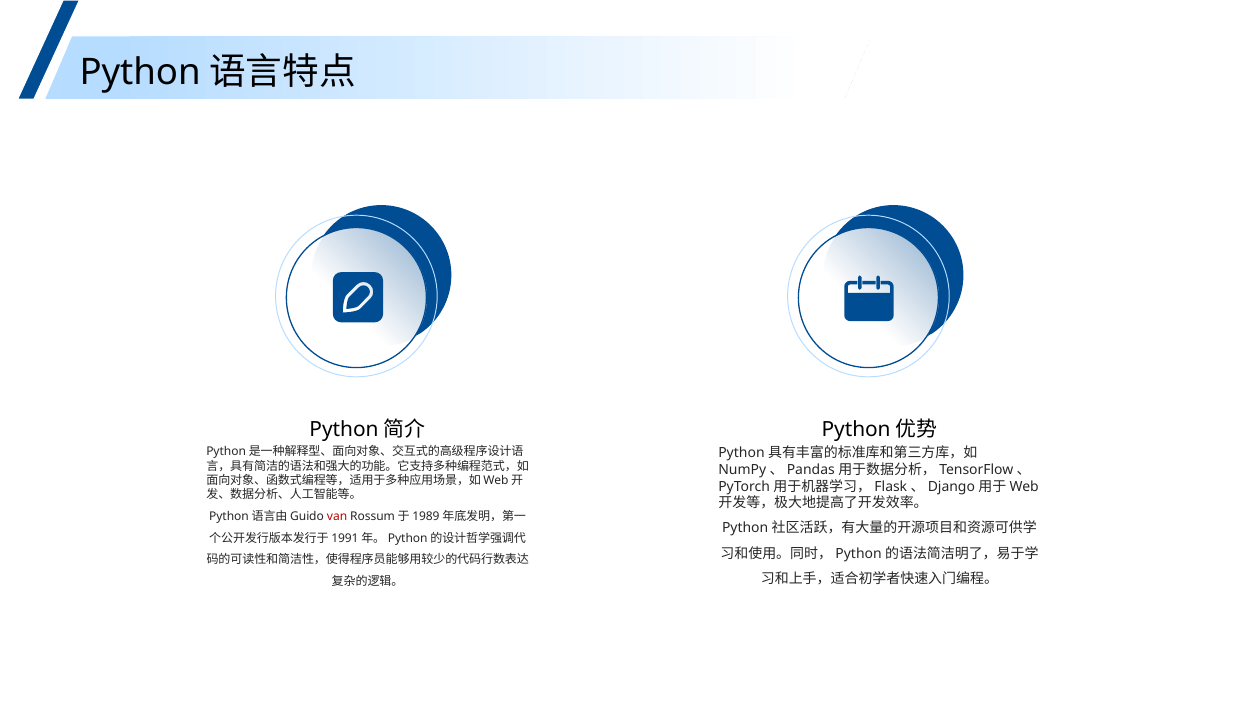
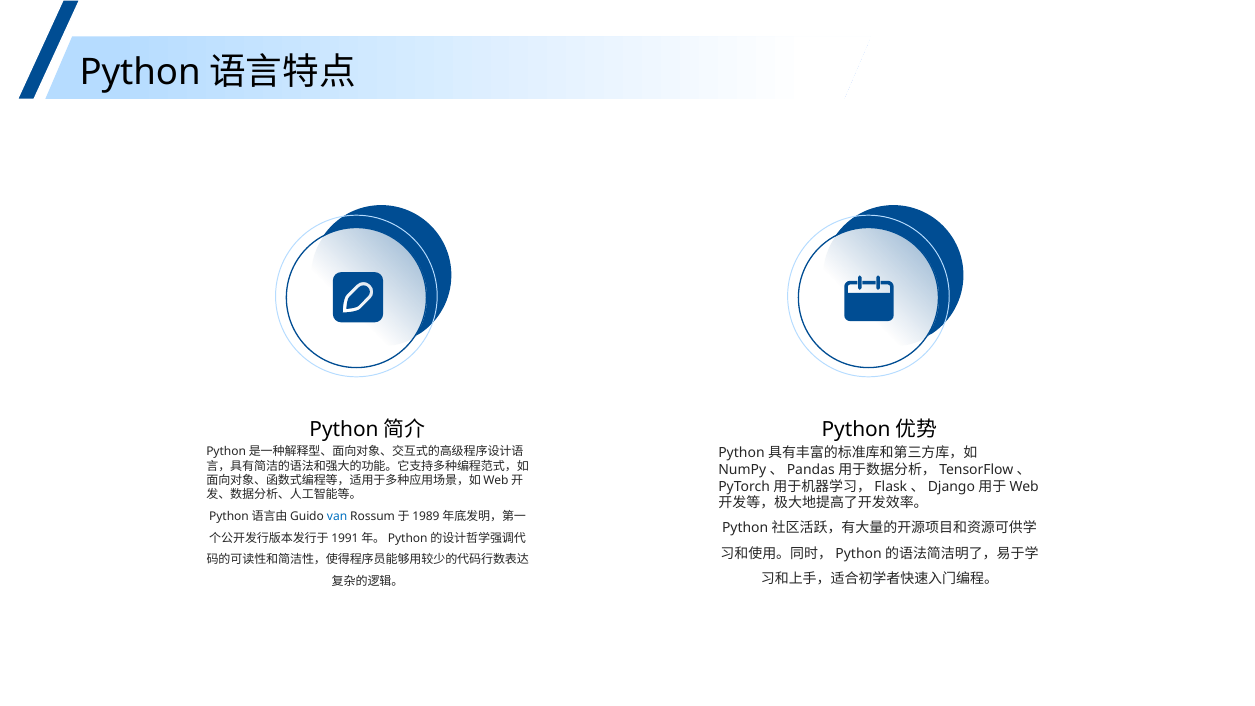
van colour: red -> blue
